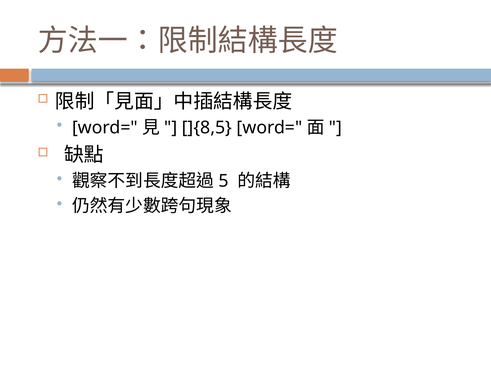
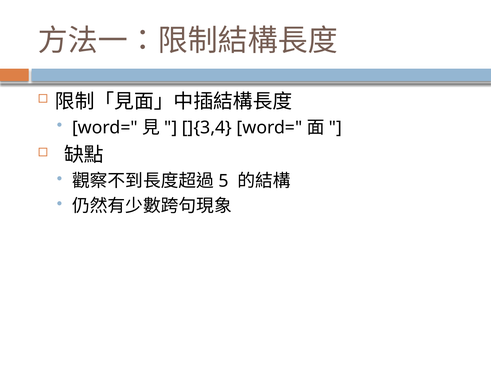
]{8,5: ]{8,5 -> ]{3,4
